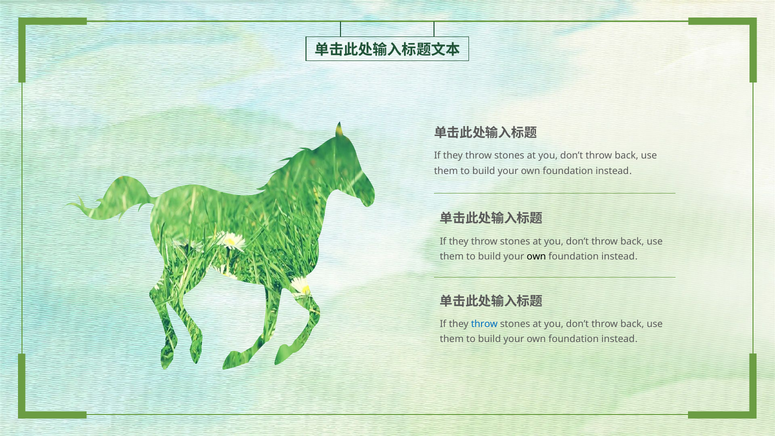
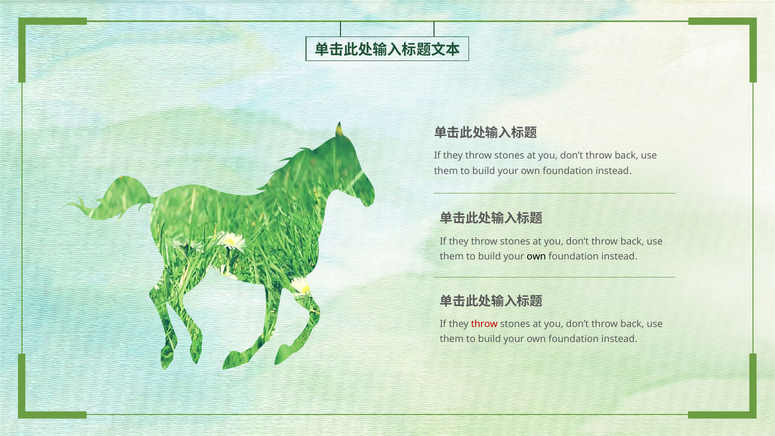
throw at (484, 324) colour: blue -> red
